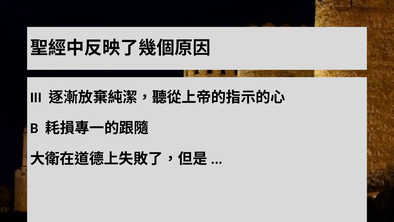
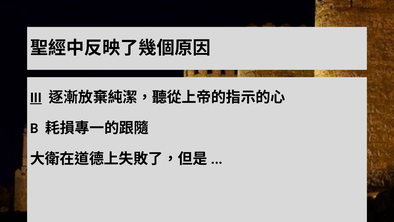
III underline: none -> present
